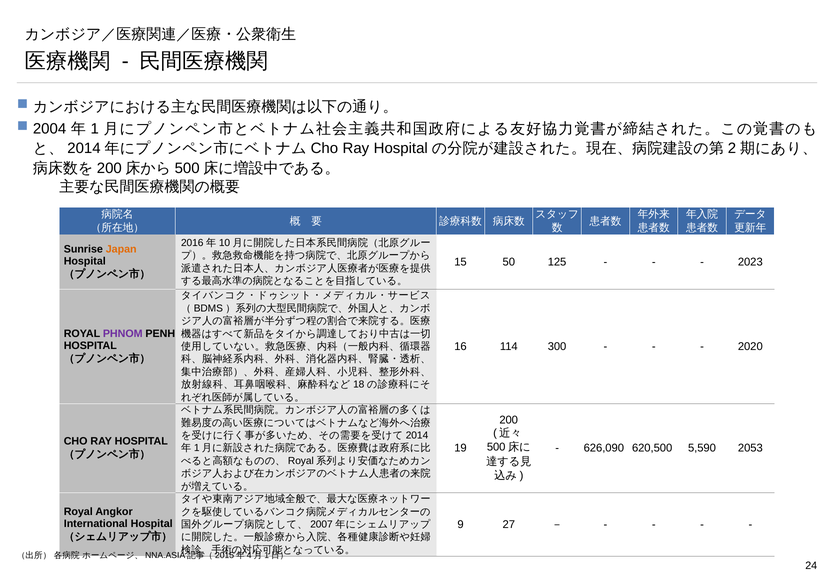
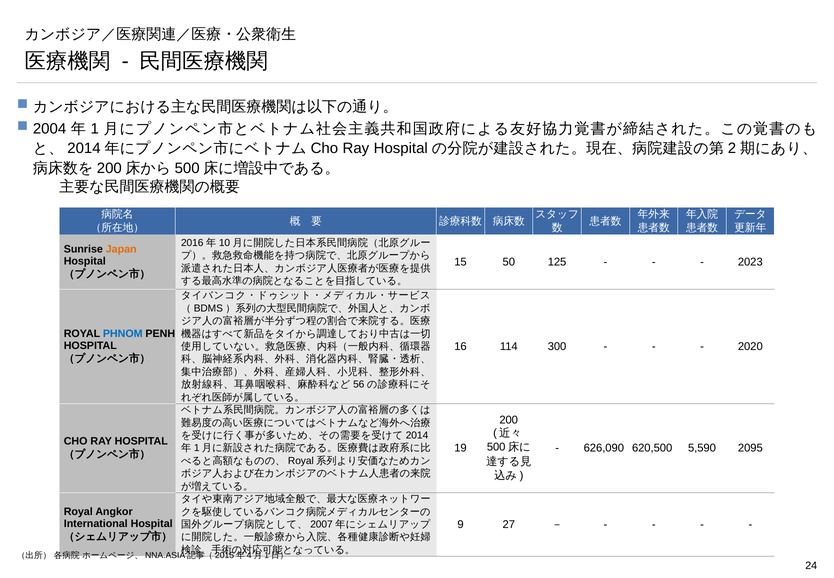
PHNOM colour: purple -> blue
18: 18 -> 56
2053: 2053 -> 2095
